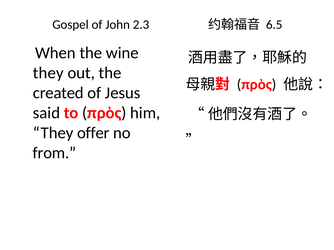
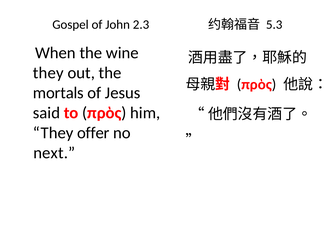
6.5: 6.5 -> 5.3
created: created -> mortals
from: from -> next
